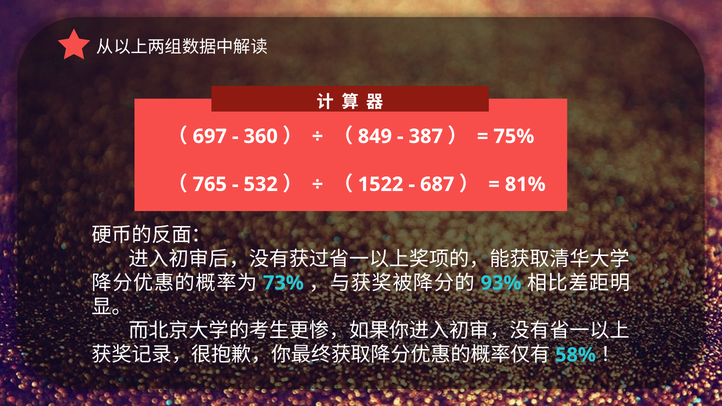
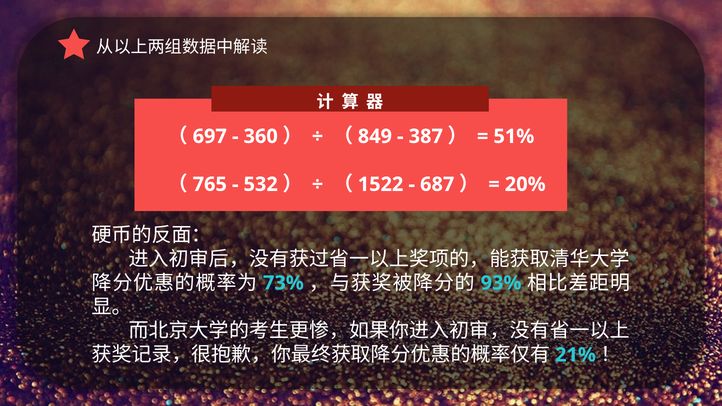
75%: 75% -> 51%
81%: 81% -> 20%
58%: 58% -> 21%
